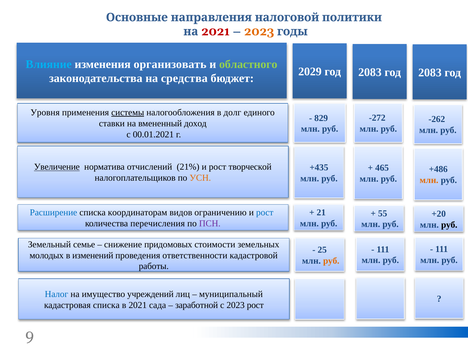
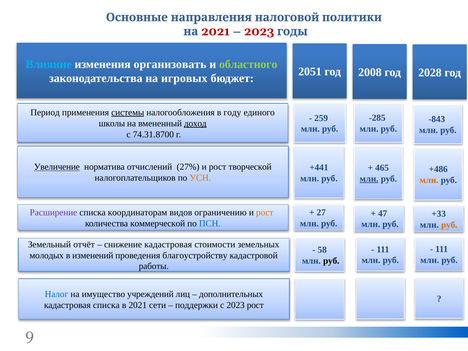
2023 at (259, 31) colour: orange -> red
2029: 2029 -> 2051
2083 at (370, 72): 2083 -> 2008
2083 at (430, 73): 2083 -> 2028
средства: средства -> игровых
Уровня: Уровня -> Период
долг: долг -> году
-272: -272 -> -285
829: 829 -> 259
-262: -262 -> -843
ставки: ставки -> школы
доход underline: none -> present
00.01.2021: 00.01.2021 -> 74.31.8700
21%: 21% -> 27%
+435: +435 -> +441
млн at (369, 179) underline: none -> present
Расширение colour: blue -> purple
рост at (265, 213) colour: blue -> orange
21: 21 -> 27
55: 55 -> 47
+20: +20 -> +33
перечисления: перечисления -> коммерческой
ПСН colour: purple -> blue
руб at (449, 225) colour: black -> orange
семье: семье -> отчёт
снижение придомовых: придомовых -> кадастровая
25: 25 -> 58
ответственности: ответственности -> благоустройству
руб at (331, 261) colour: orange -> black
муниципальный: муниципальный -> дополнительных
сада: сада -> сети
заработной: заработной -> поддержки
